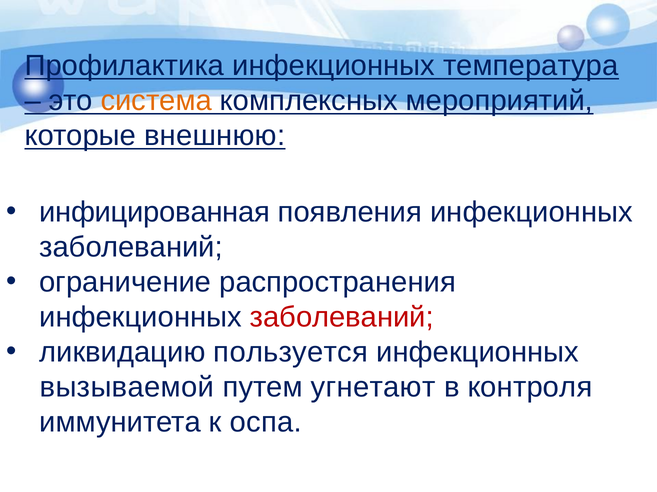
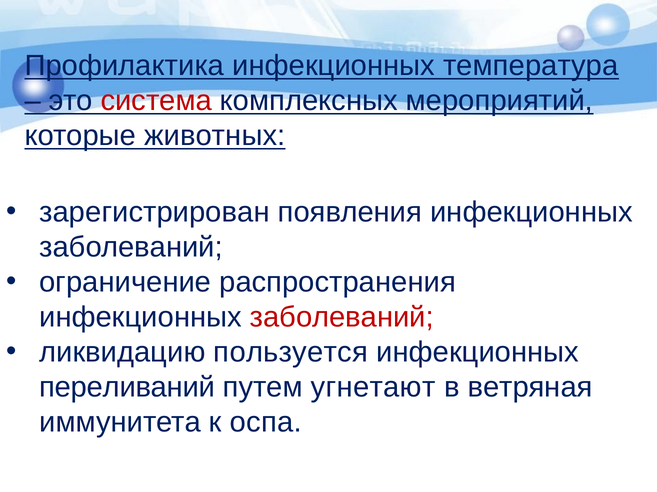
система colour: orange -> red
внешнюю: внешнюю -> животных
инфицированная: инфицированная -> зарегистрирован
вызываемой: вызываемой -> переливаний
контроля: контроля -> ветряная
